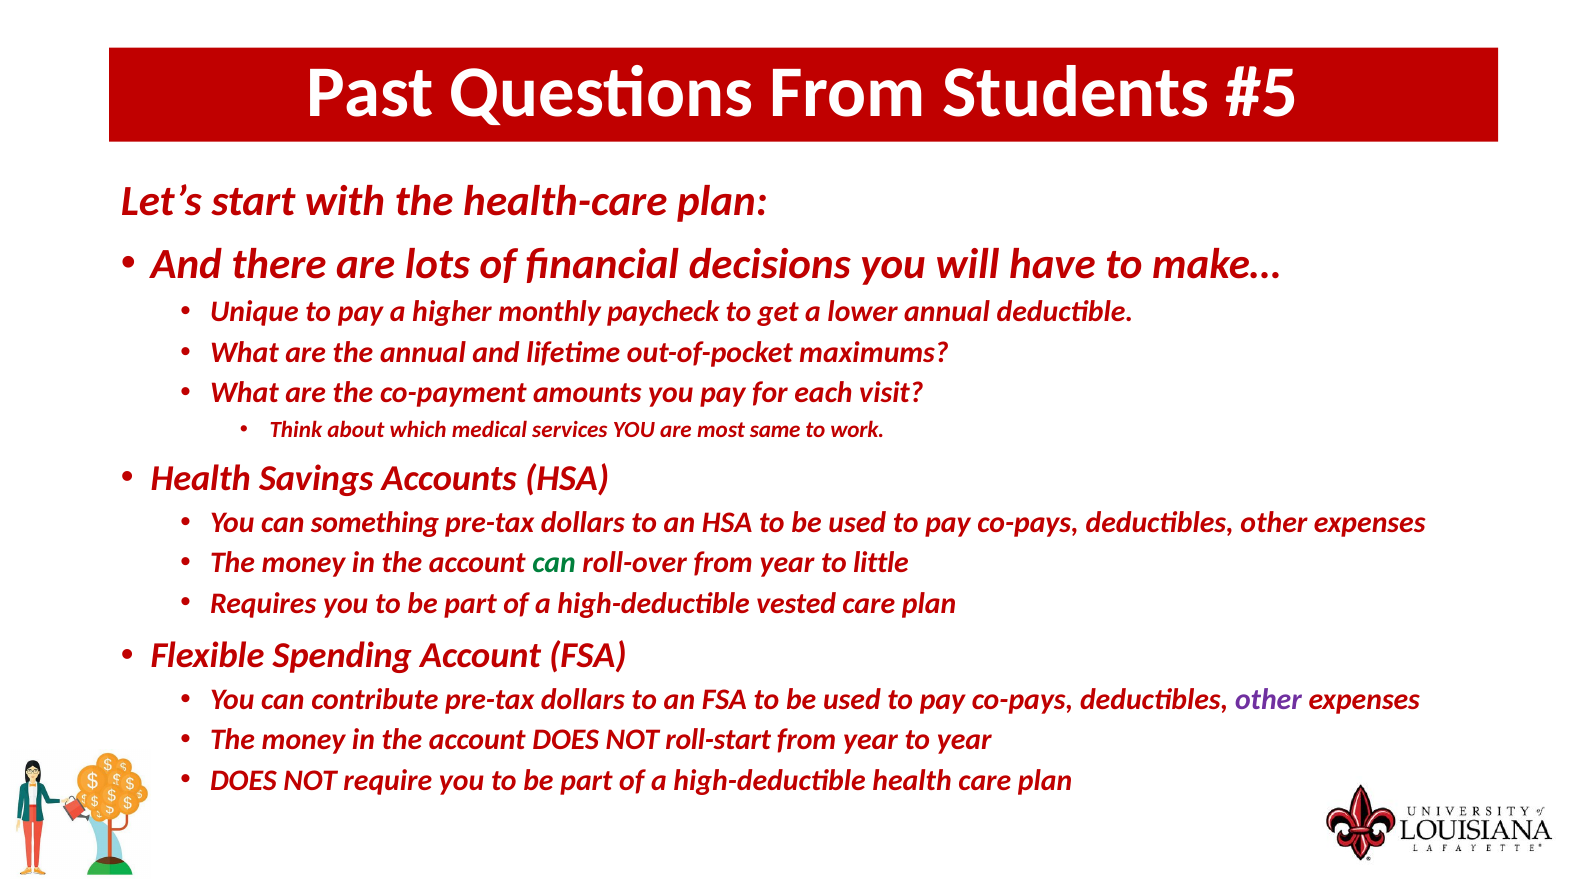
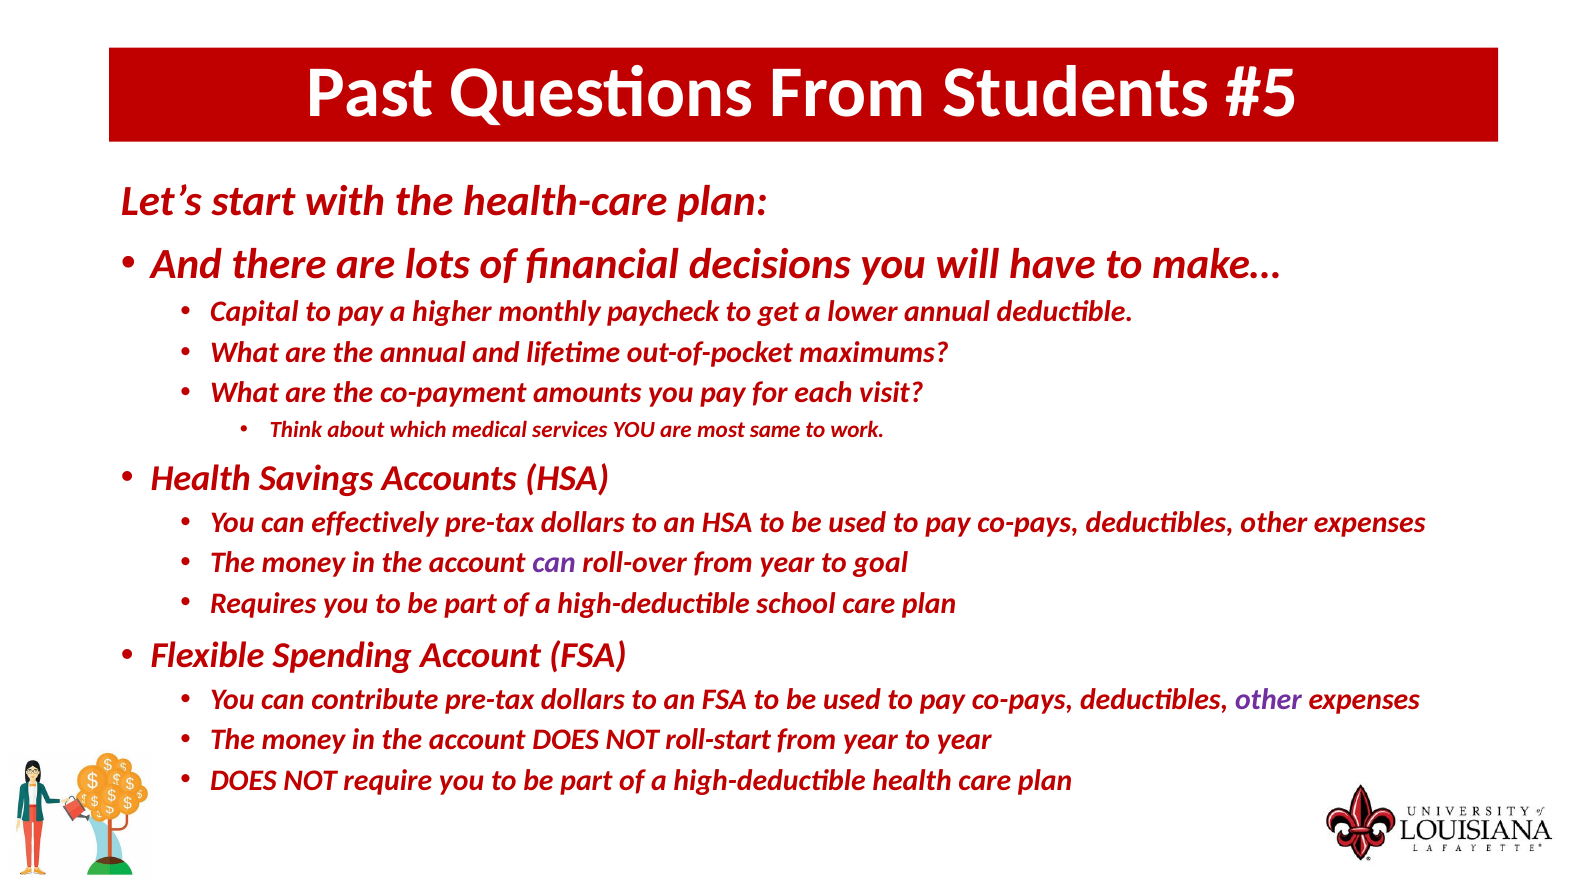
Unique: Unique -> Capital
something: something -> effectively
can at (554, 563) colour: green -> purple
little: little -> goal
vested: vested -> school
